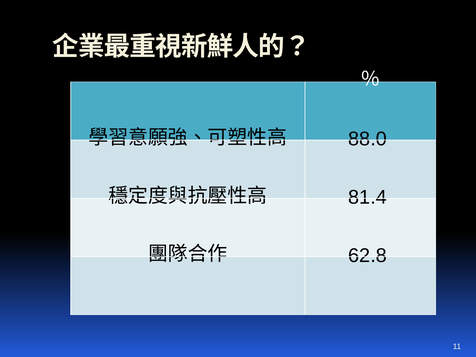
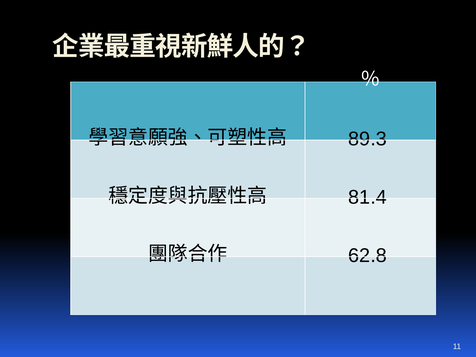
88.0: 88.0 -> 89.3
